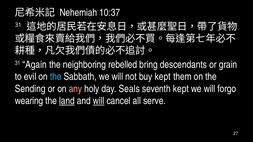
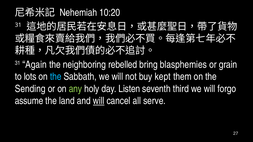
10:37: 10:37 -> 10:20
descendants: descendants -> blasphemies
evil: evil -> lots
any colour: pink -> light green
Seals: Seals -> Listen
seventh kept: kept -> third
wearing: wearing -> assume
land underline: present -> none
